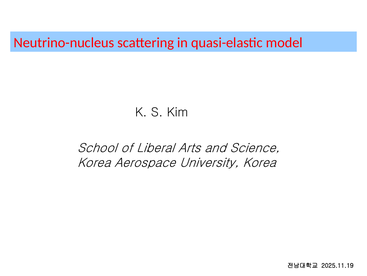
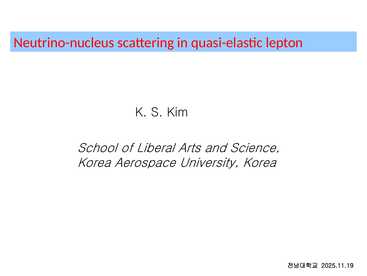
model: model -> lepton
